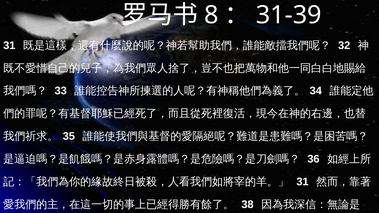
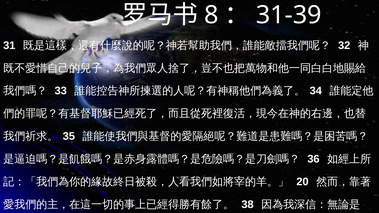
31 at (302, 182): 31 -> 20
